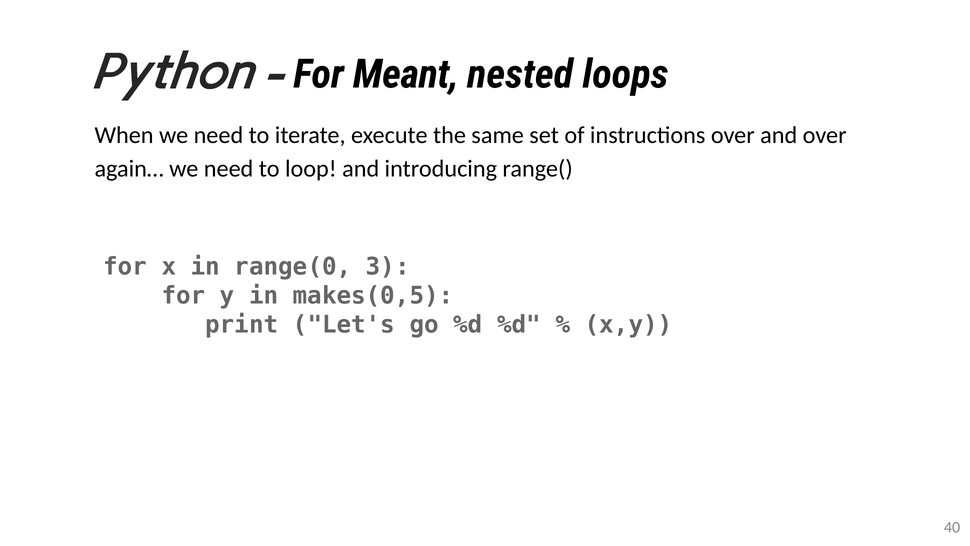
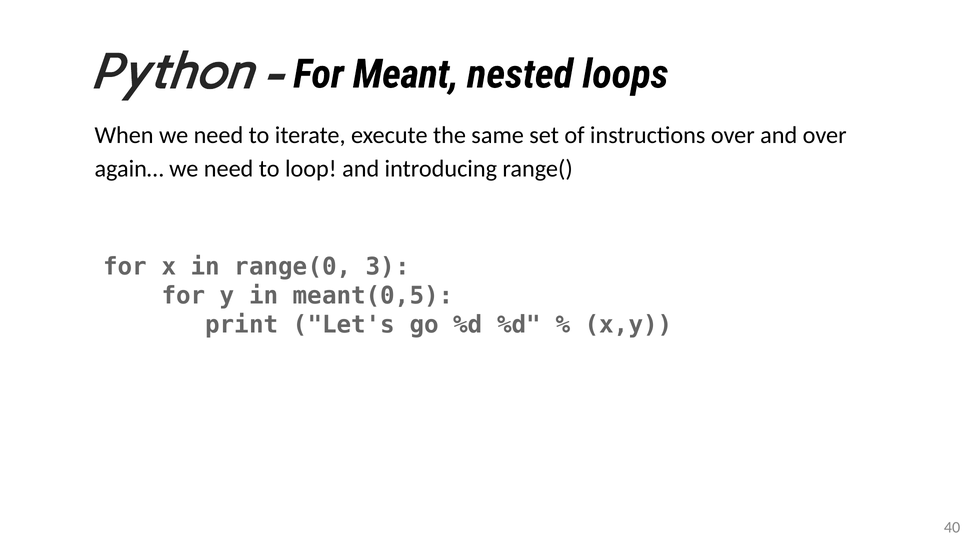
makes(0,5: makes(0,5 -> meant(0,5
